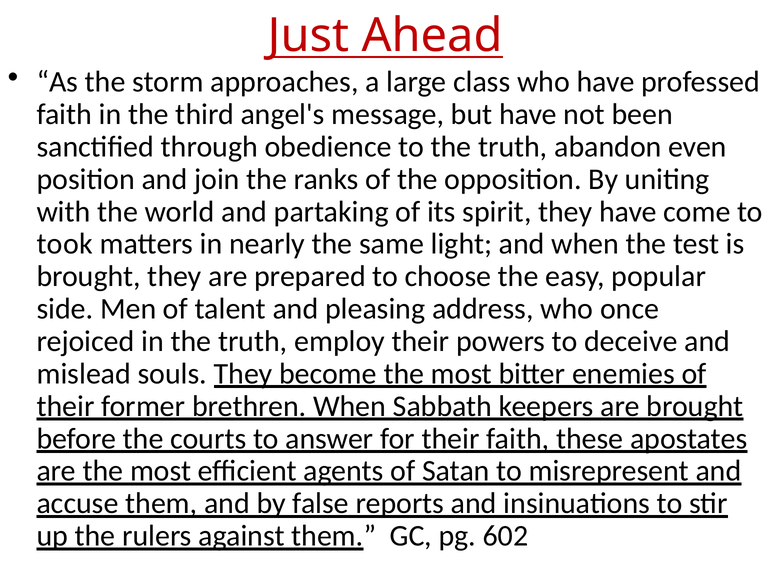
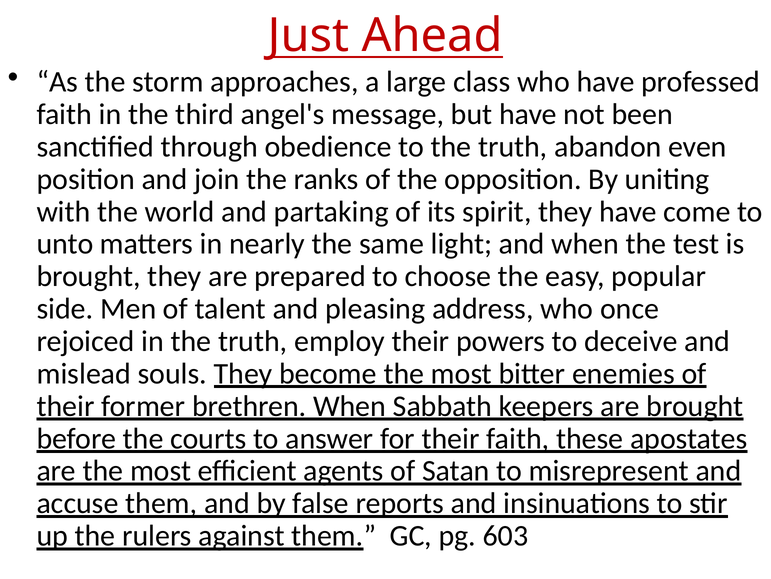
took: took -> unto
602: 602 -> 603
